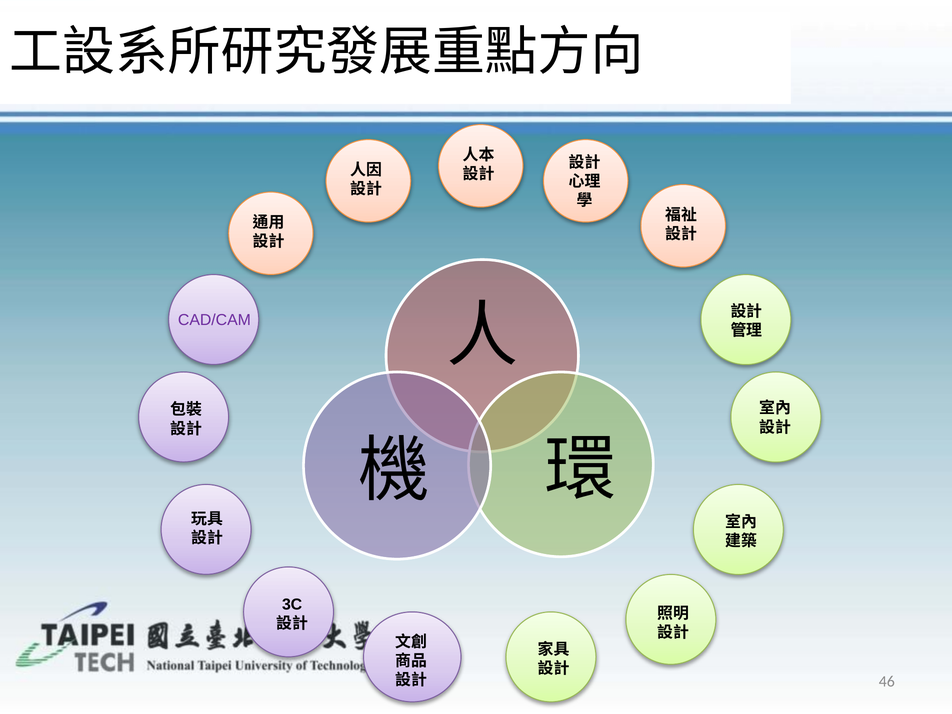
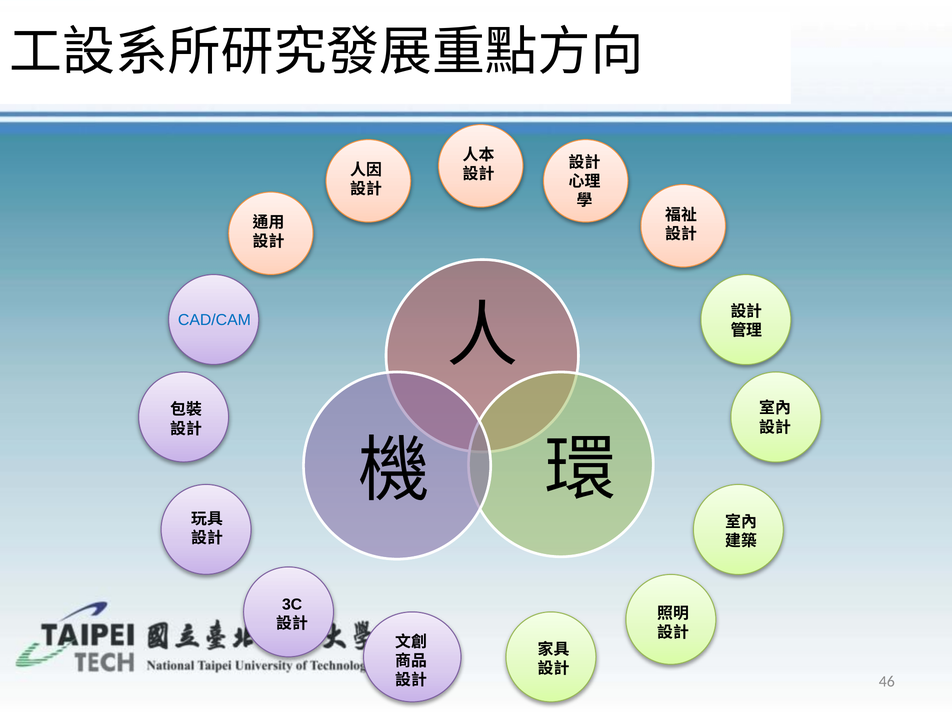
CAD/CAM colour: purple -> blue
